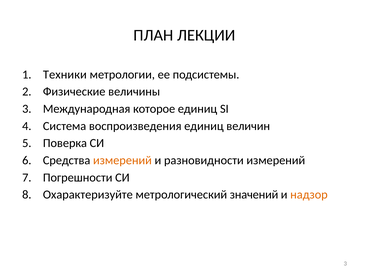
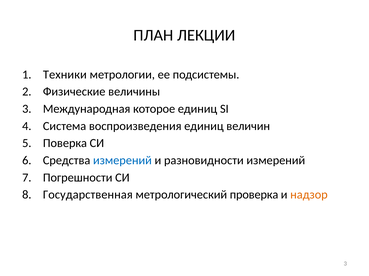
измерений at (122, 161) colour: orange -> blue
Охарактеризуйте: Охарактеризуйте -> Государственная
значений: значений -> проверка
